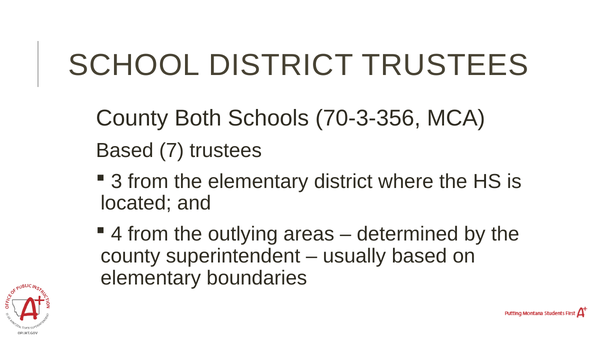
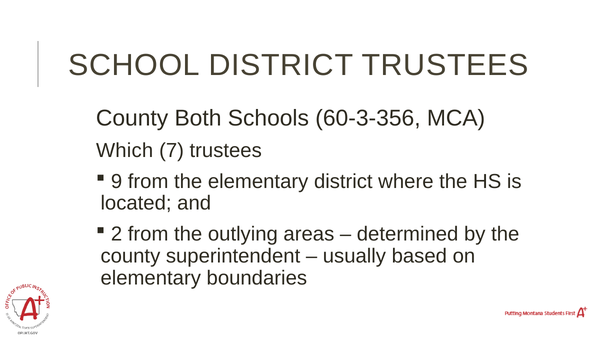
70-3-356: 70-3-356 -> 60-3-356
Based at (125, 151): Based -> Which
3: 3 -> 9
4: 4 -> 2
